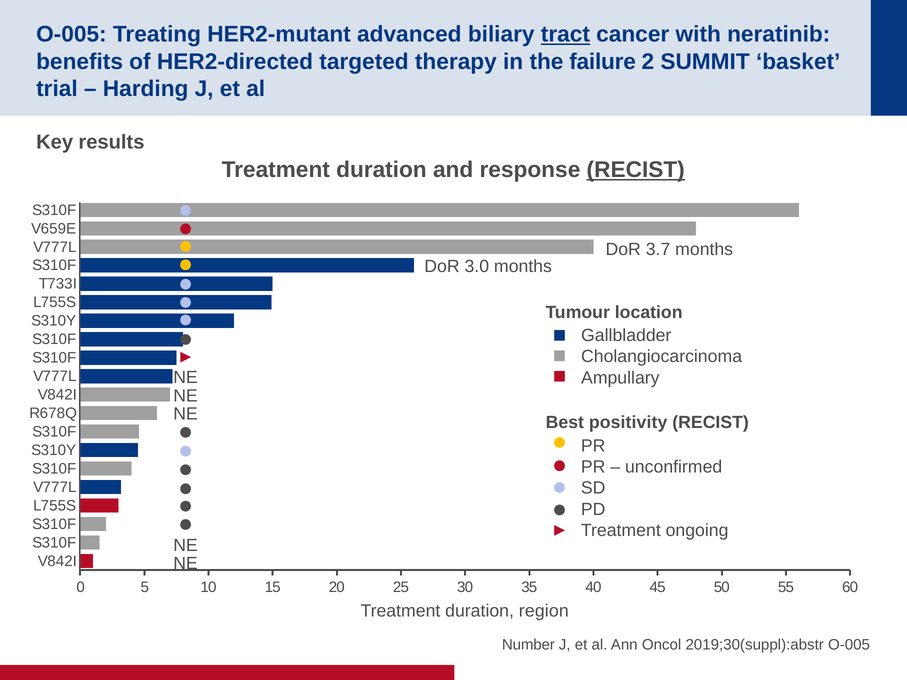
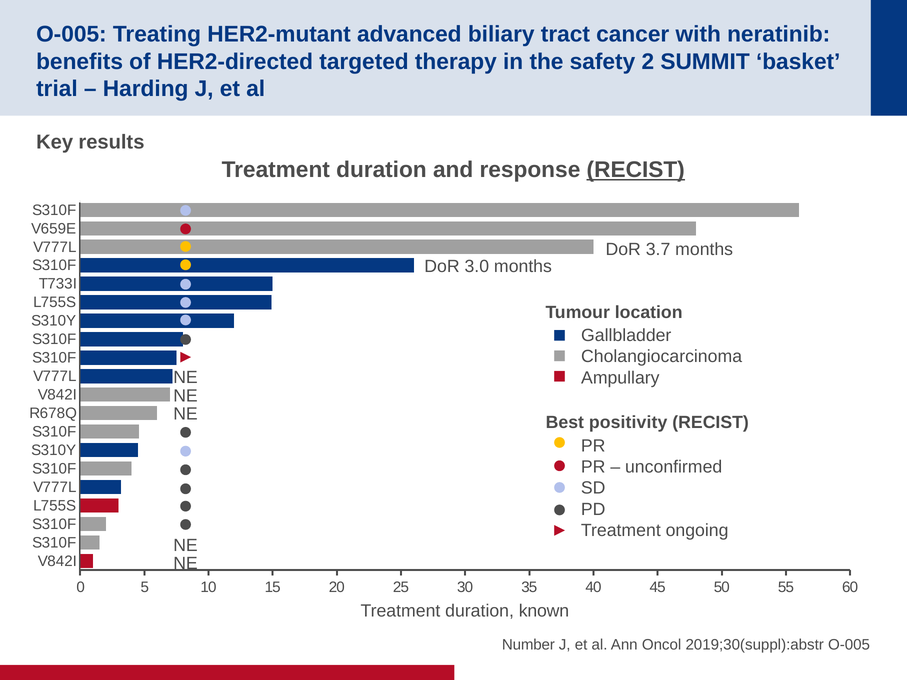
tract underline: present -> none
failure: failure -> safety
region: region -> known
